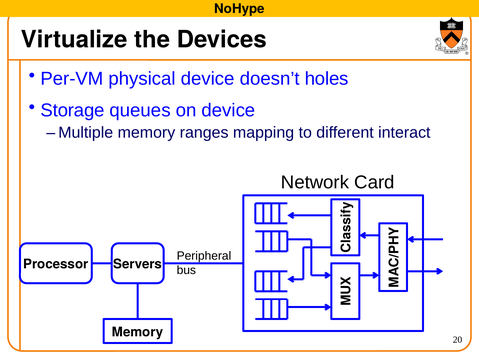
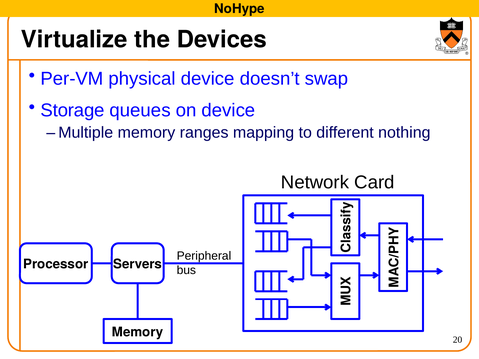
holes: holes -> swap
interact: interact -> nothing
